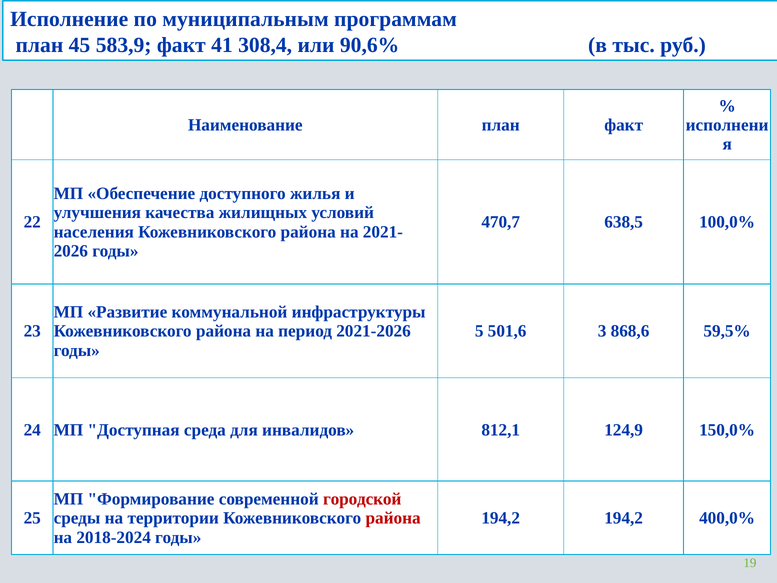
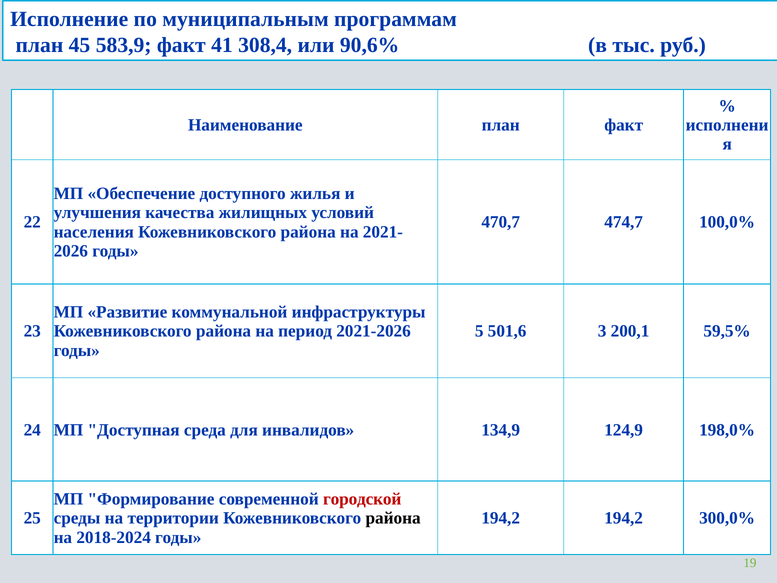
638,5: 638,5 -> 474,7
868,6: 868,6 -> 200,1
812,1: 812,1 -> 134,9
150,0%: 150,0% -> 198,0%
района at (393, 518) colour: red -> black
400,0%: 400,0% -> 300,0%
